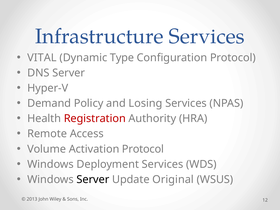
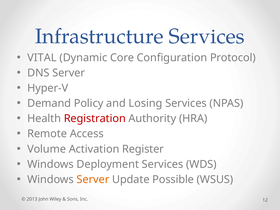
Type: Type -> Core
Activation Protocol: Protocol -> Register
Server at (93, 179) colour: black -> orange
Original: Original -> Possible
